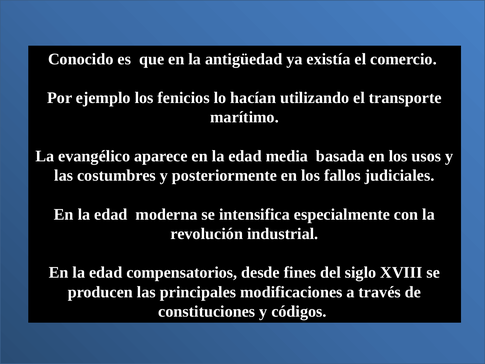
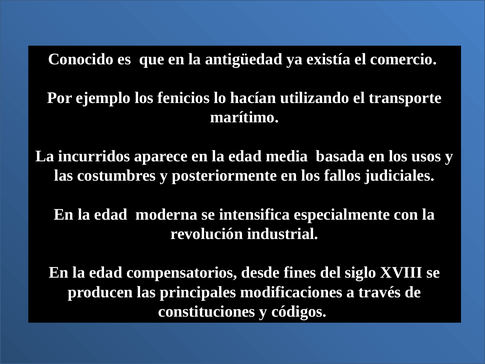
evangélico: evangélico -> incurridos
